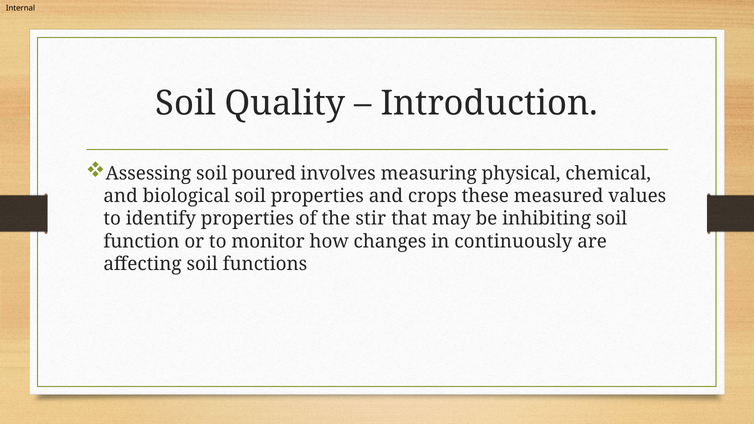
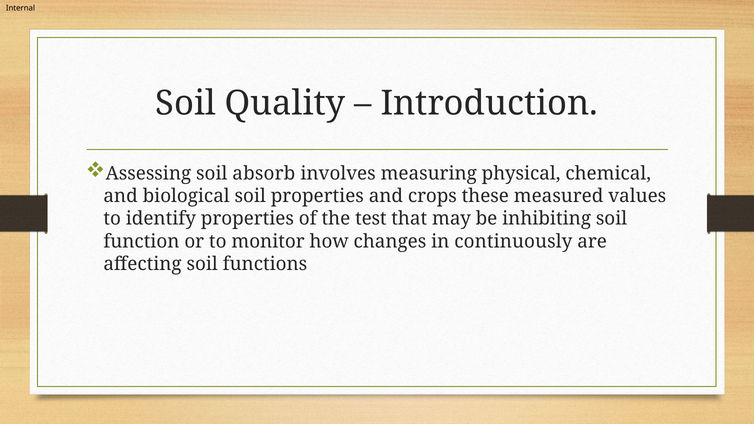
poured: poured -> absorb
stir: stir -> test
